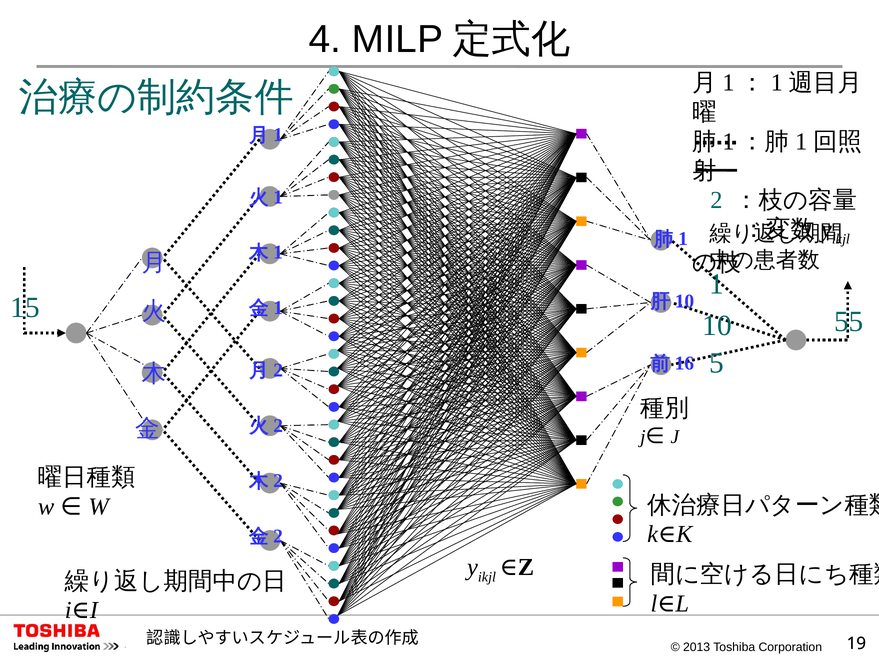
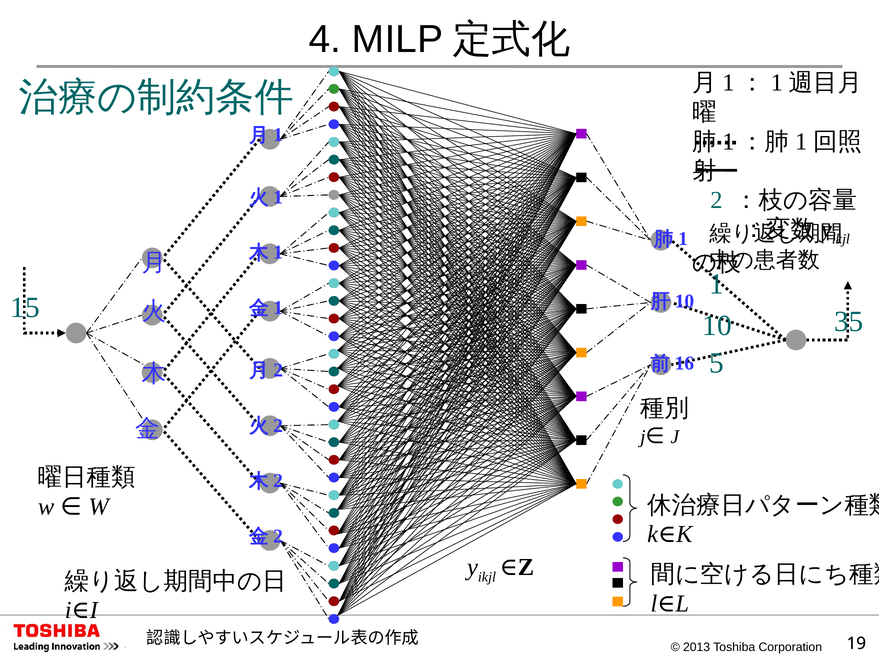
55: 55 -> 35
